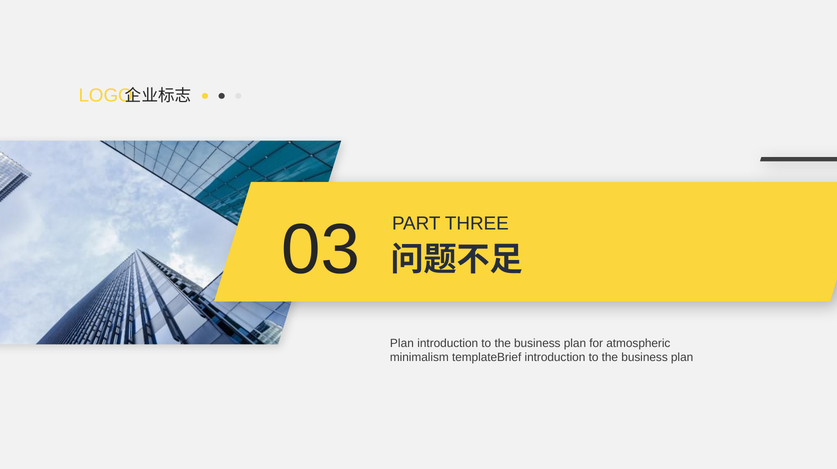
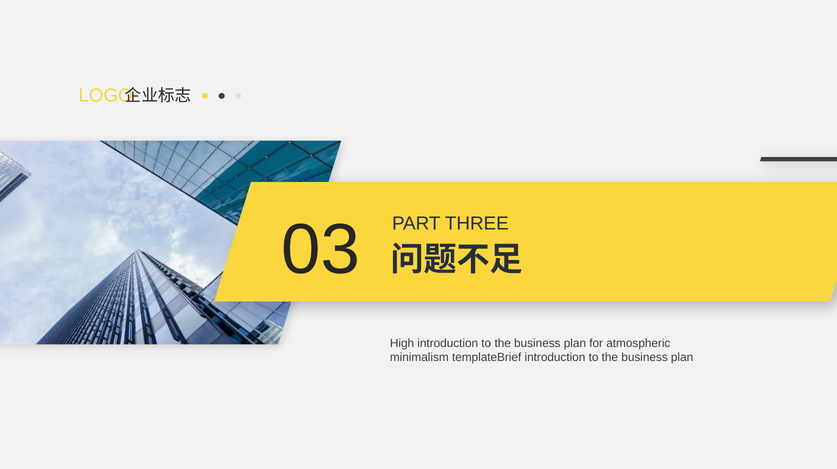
Plan at (402, 343): Plan -> High
